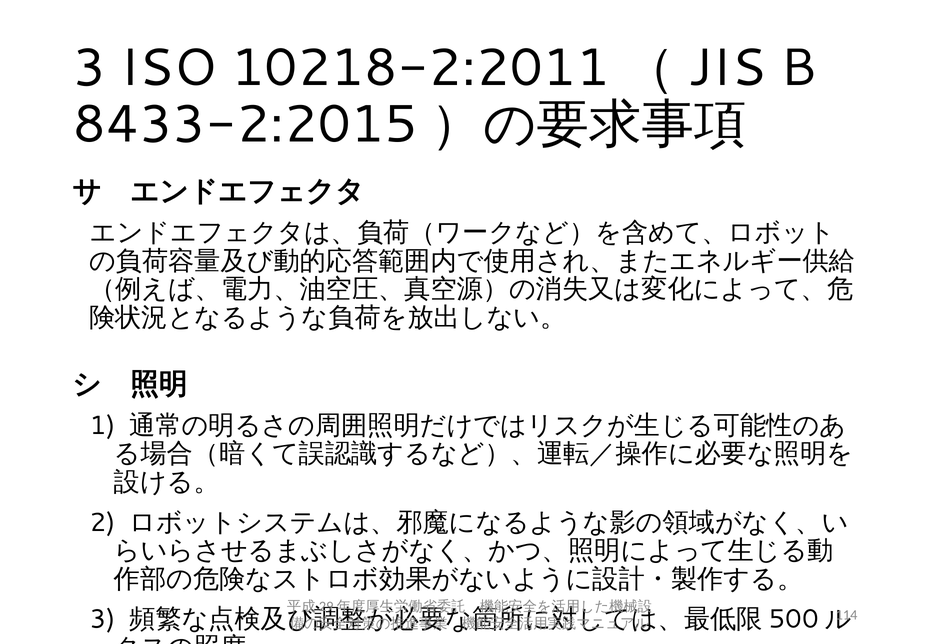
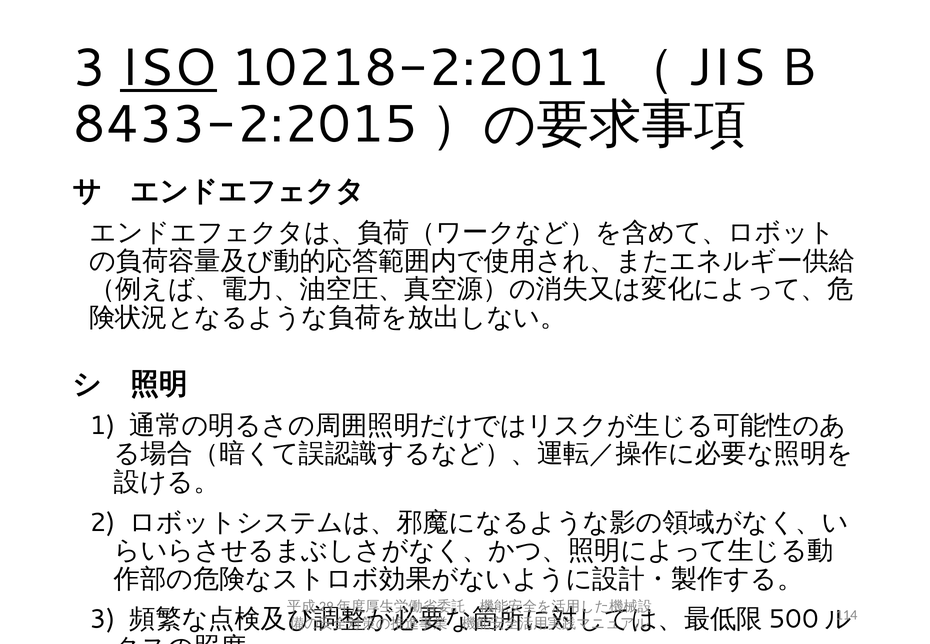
ISO underline: none -> present
